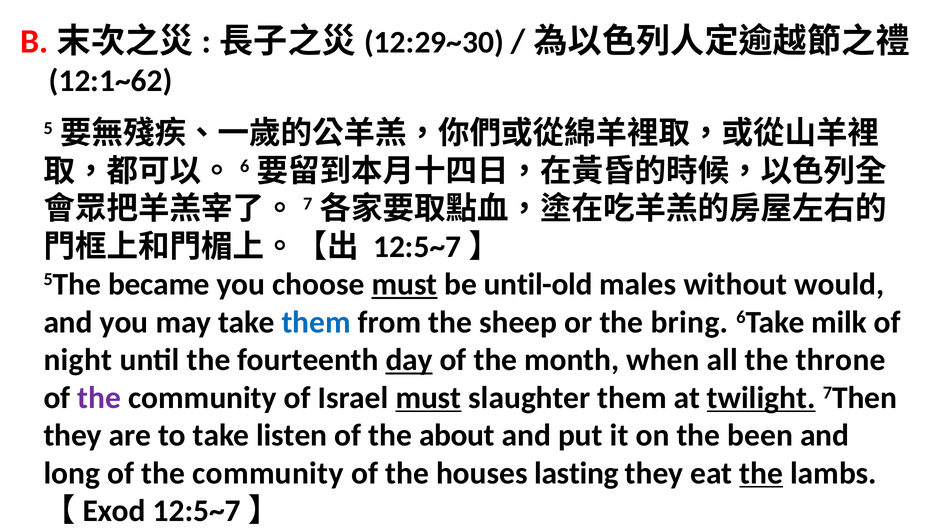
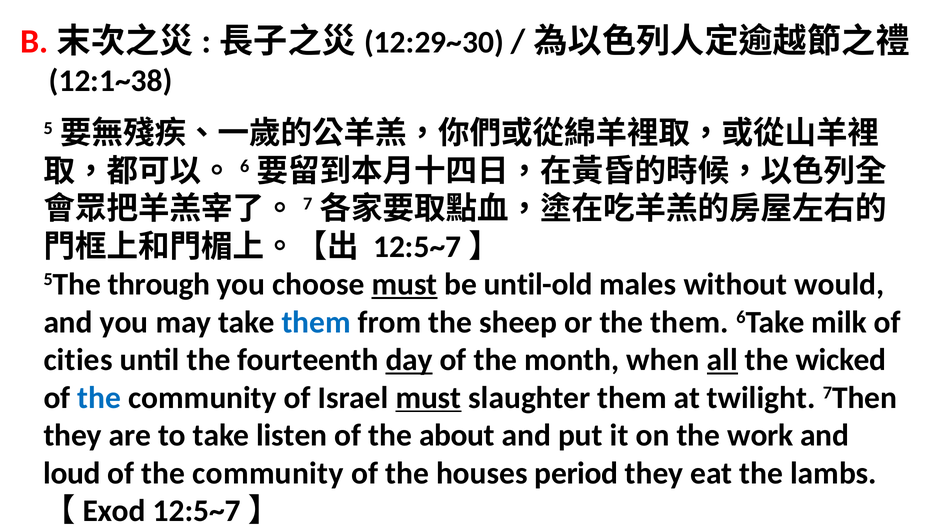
12:1~62: 12:1~62 -> 12:1~38
became: became -> through
the bring: bring -> them
night: night -> cities
all underline: none -> present
throne: throne -> wicked
the at (99, 398) colour: purple -> blue
twilight underline: present -> none
been: been -> work
long: long -> loud
lasting: lasting -> period
the at (761, 474) underline: present -> none
